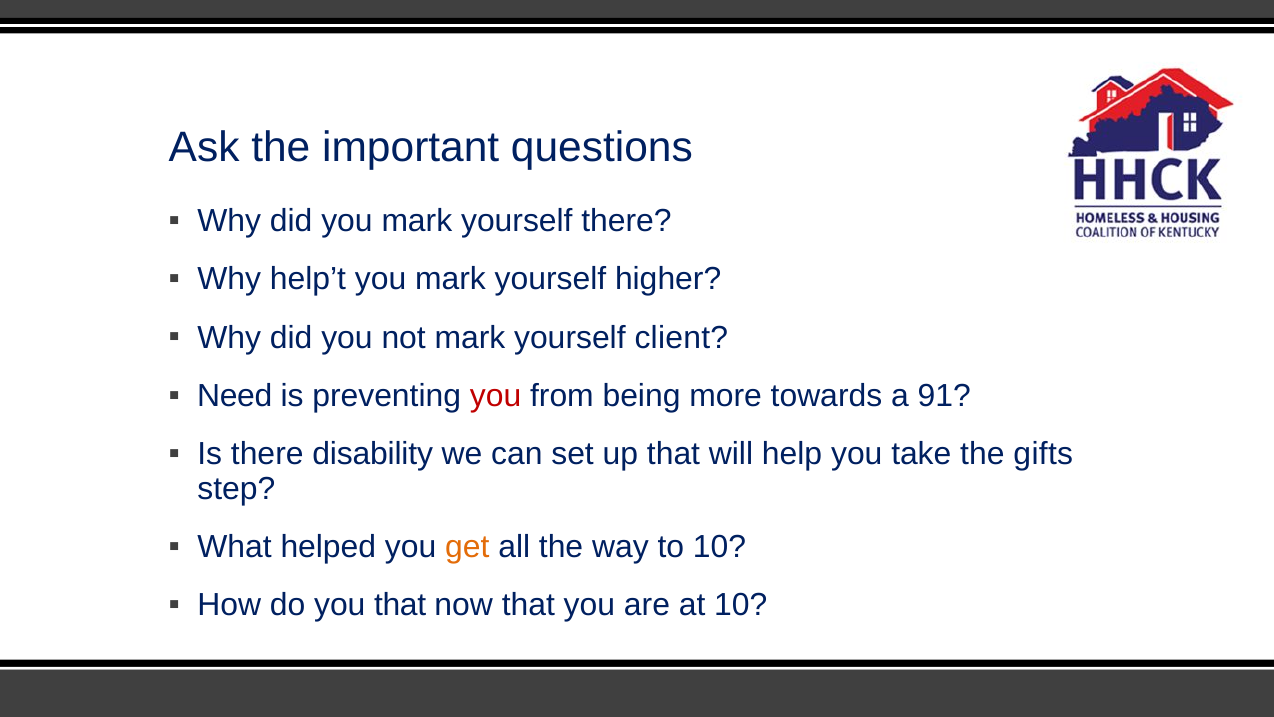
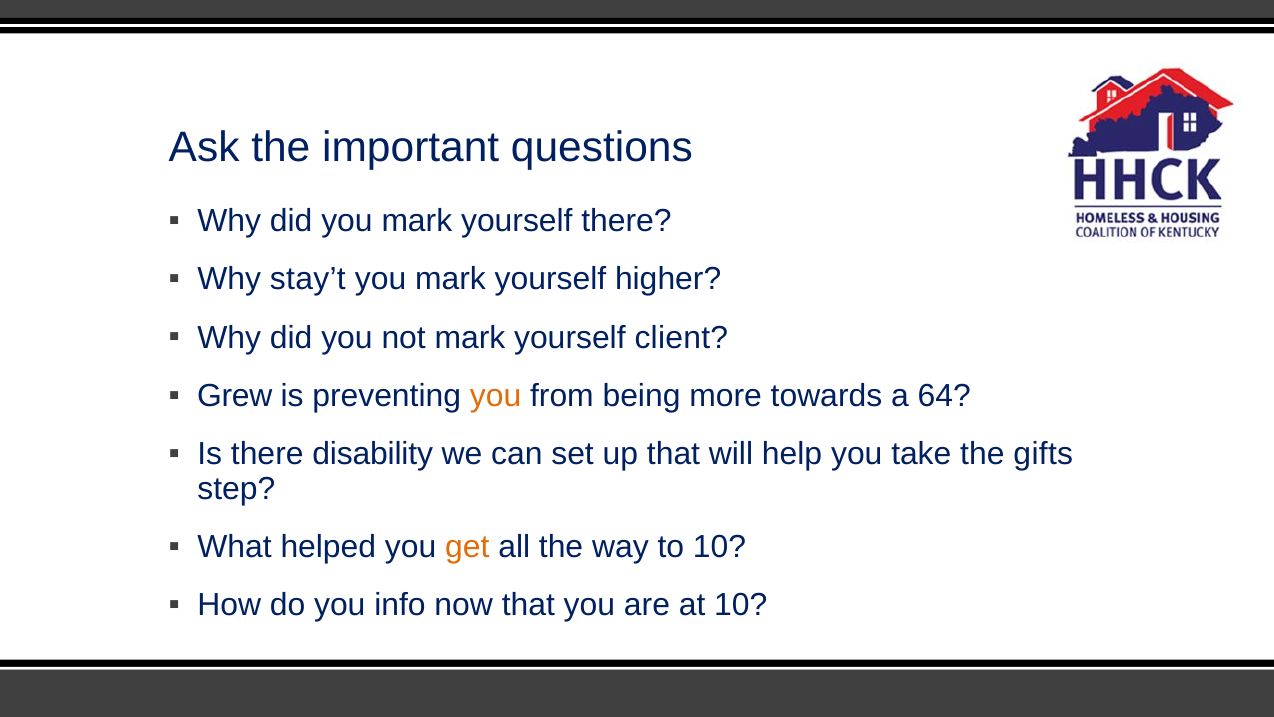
help’t: help’t -> stay’t
Need: Need -> Grew
you at (496, 396) colour: red -> orange
91: 91 -> 64
you that: that -> info
